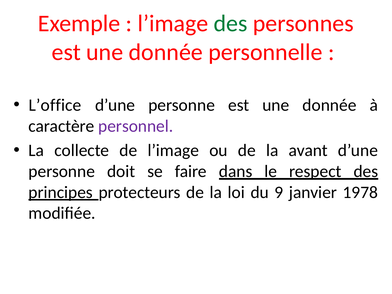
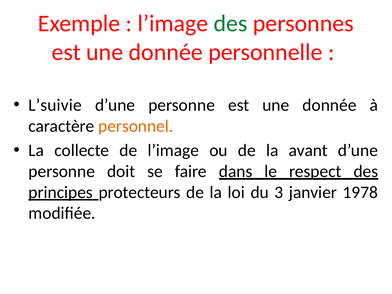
L’office: L’office -> L’suivie
personnel colour: purple -> orange
9: 9 -> 3
